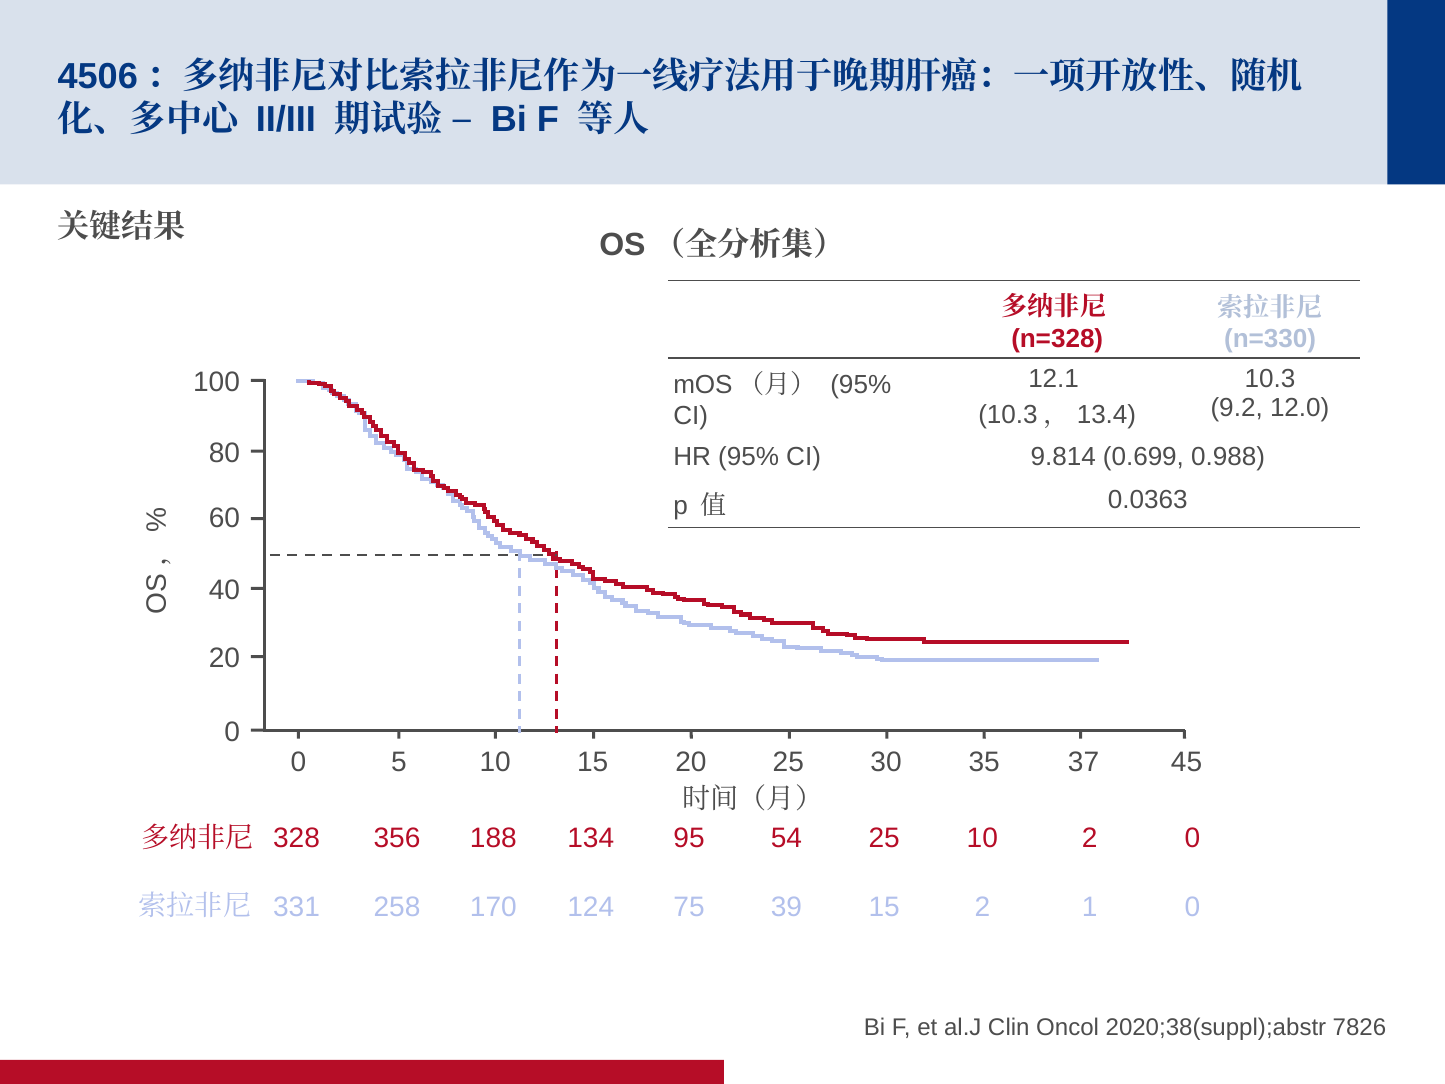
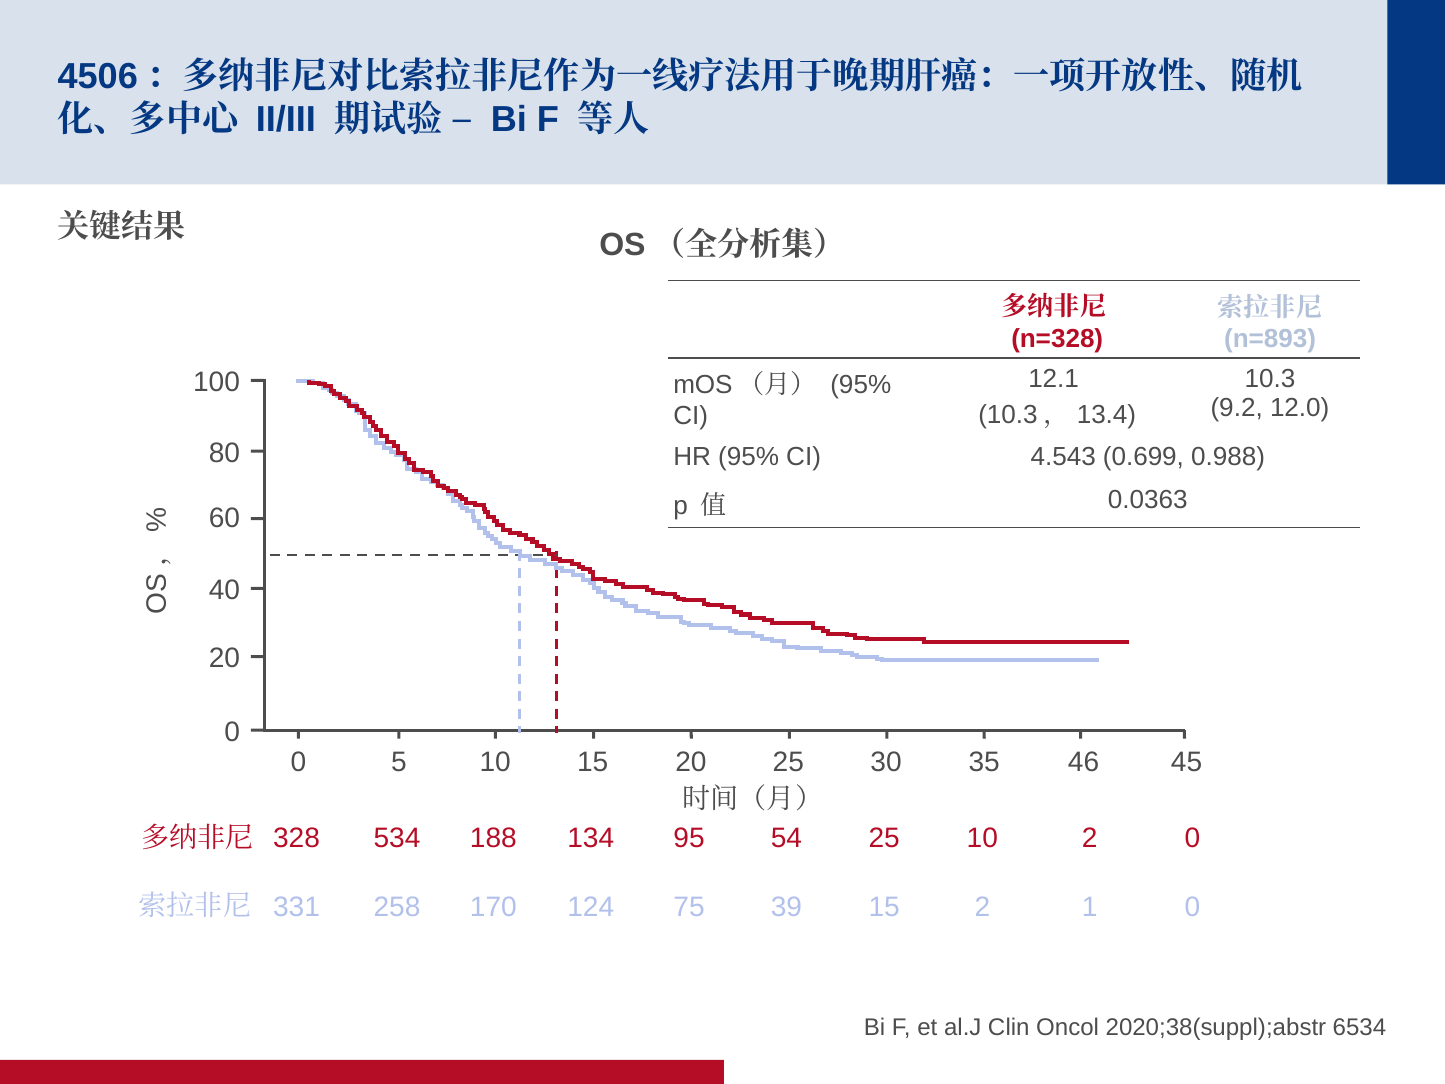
n=330: n=330 -> n=893
9.814: 9.814 -> 4.543
37: 37 -> 46
356: 356 -> 534
7826: 7826 -> 6534
